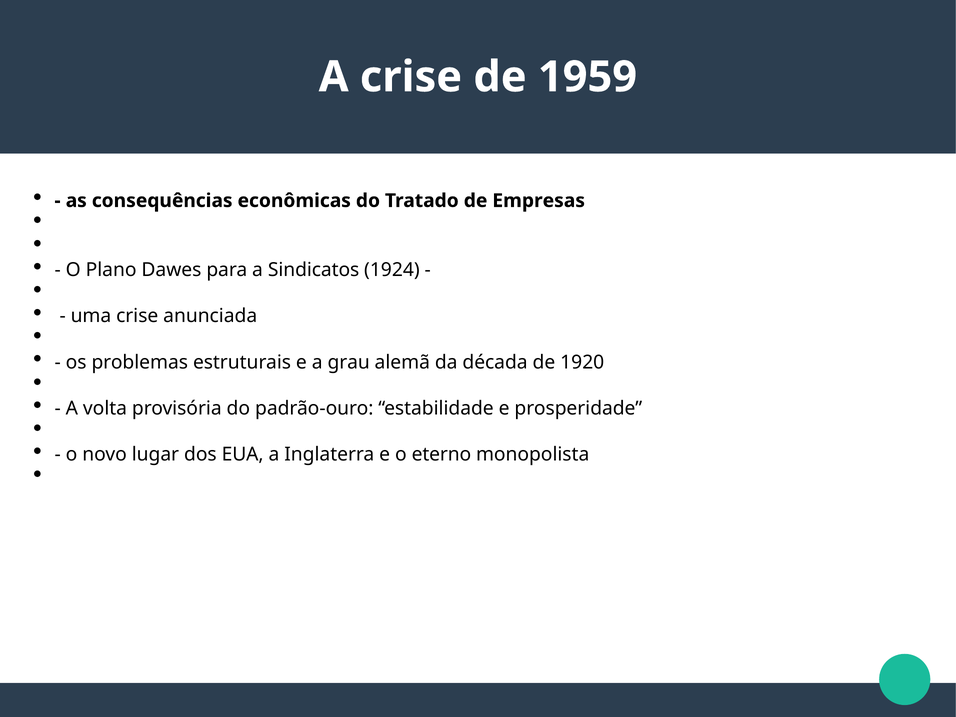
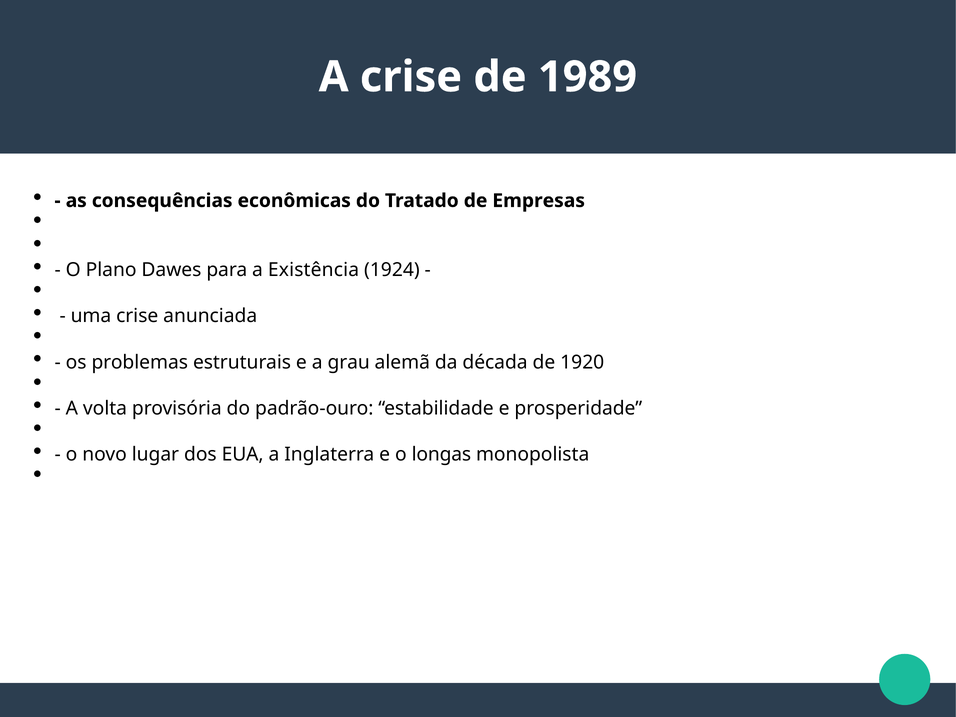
1959: 1959 -> 1989
Sindicatos: Sindicatos -> Existência
eterno: eterno -> longas
